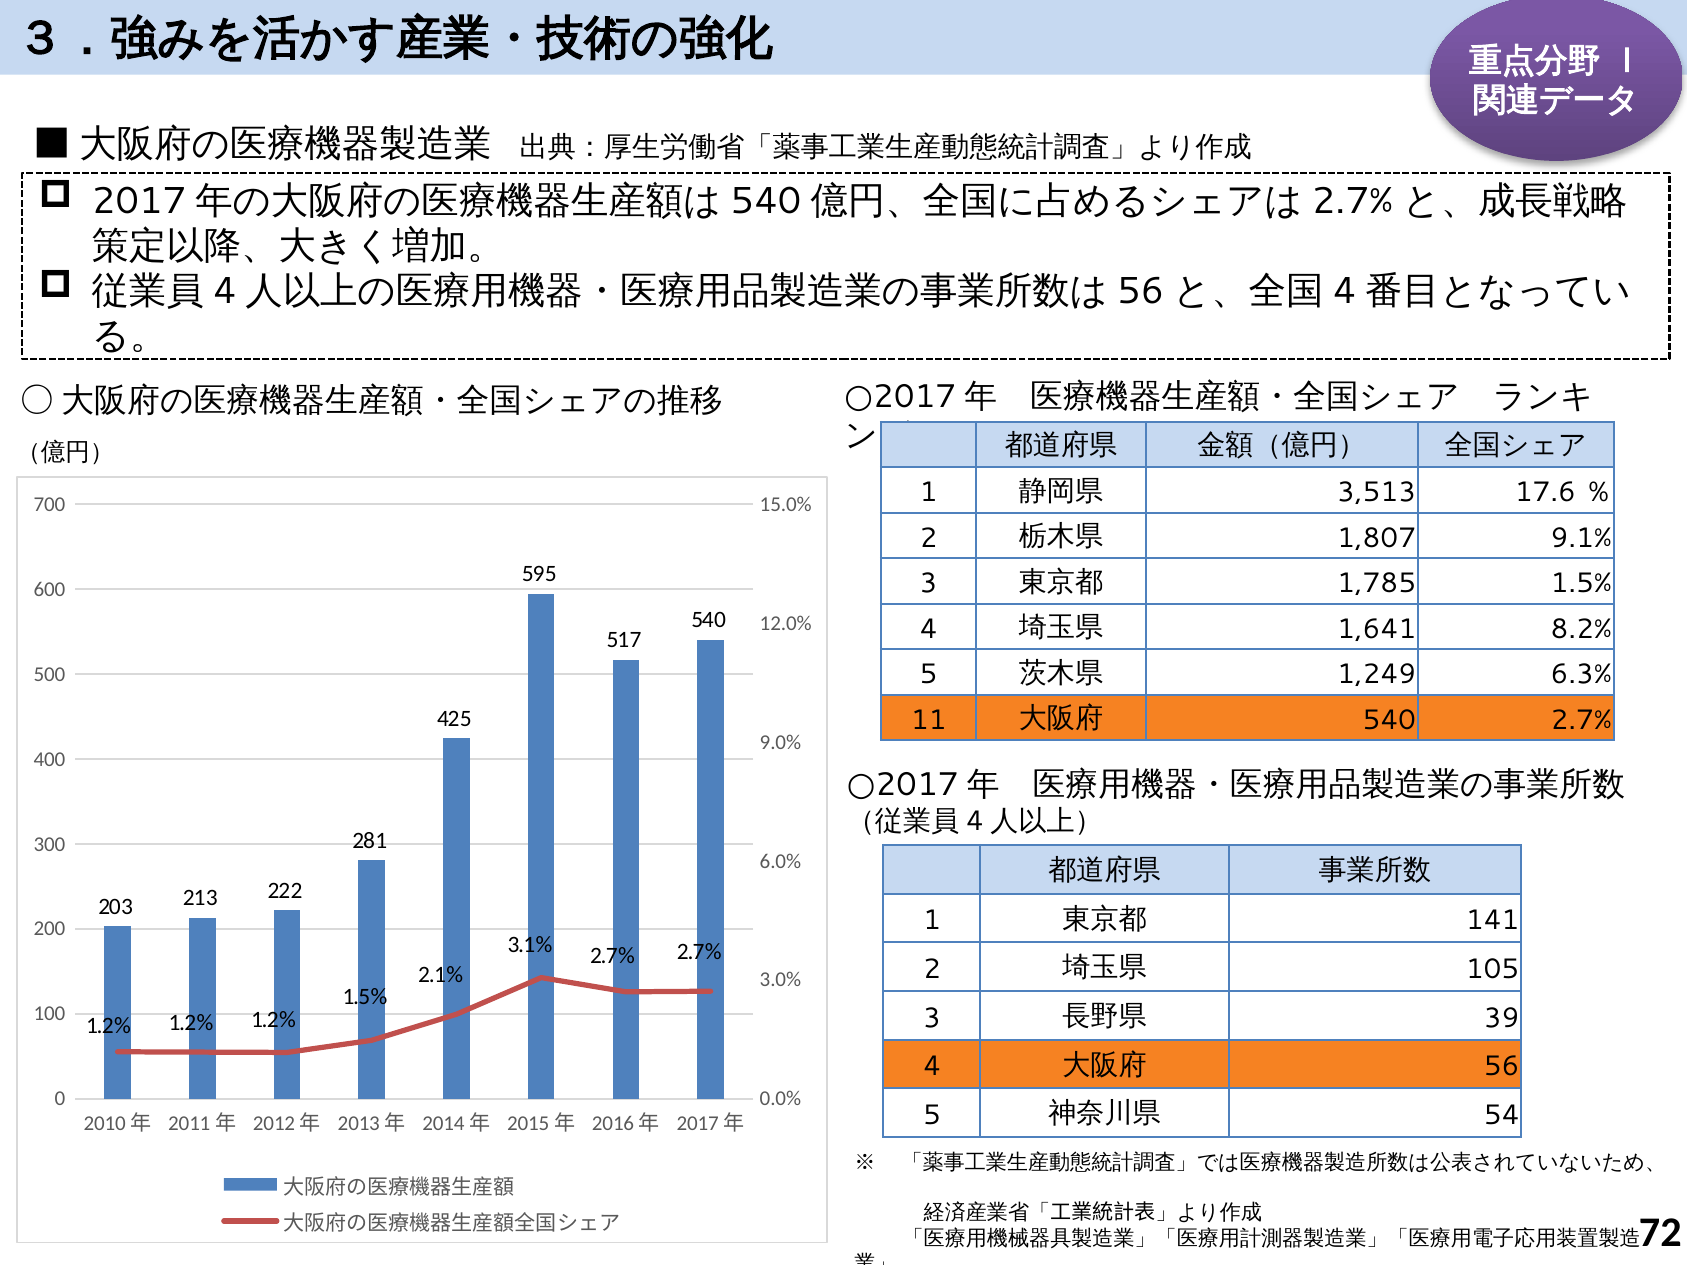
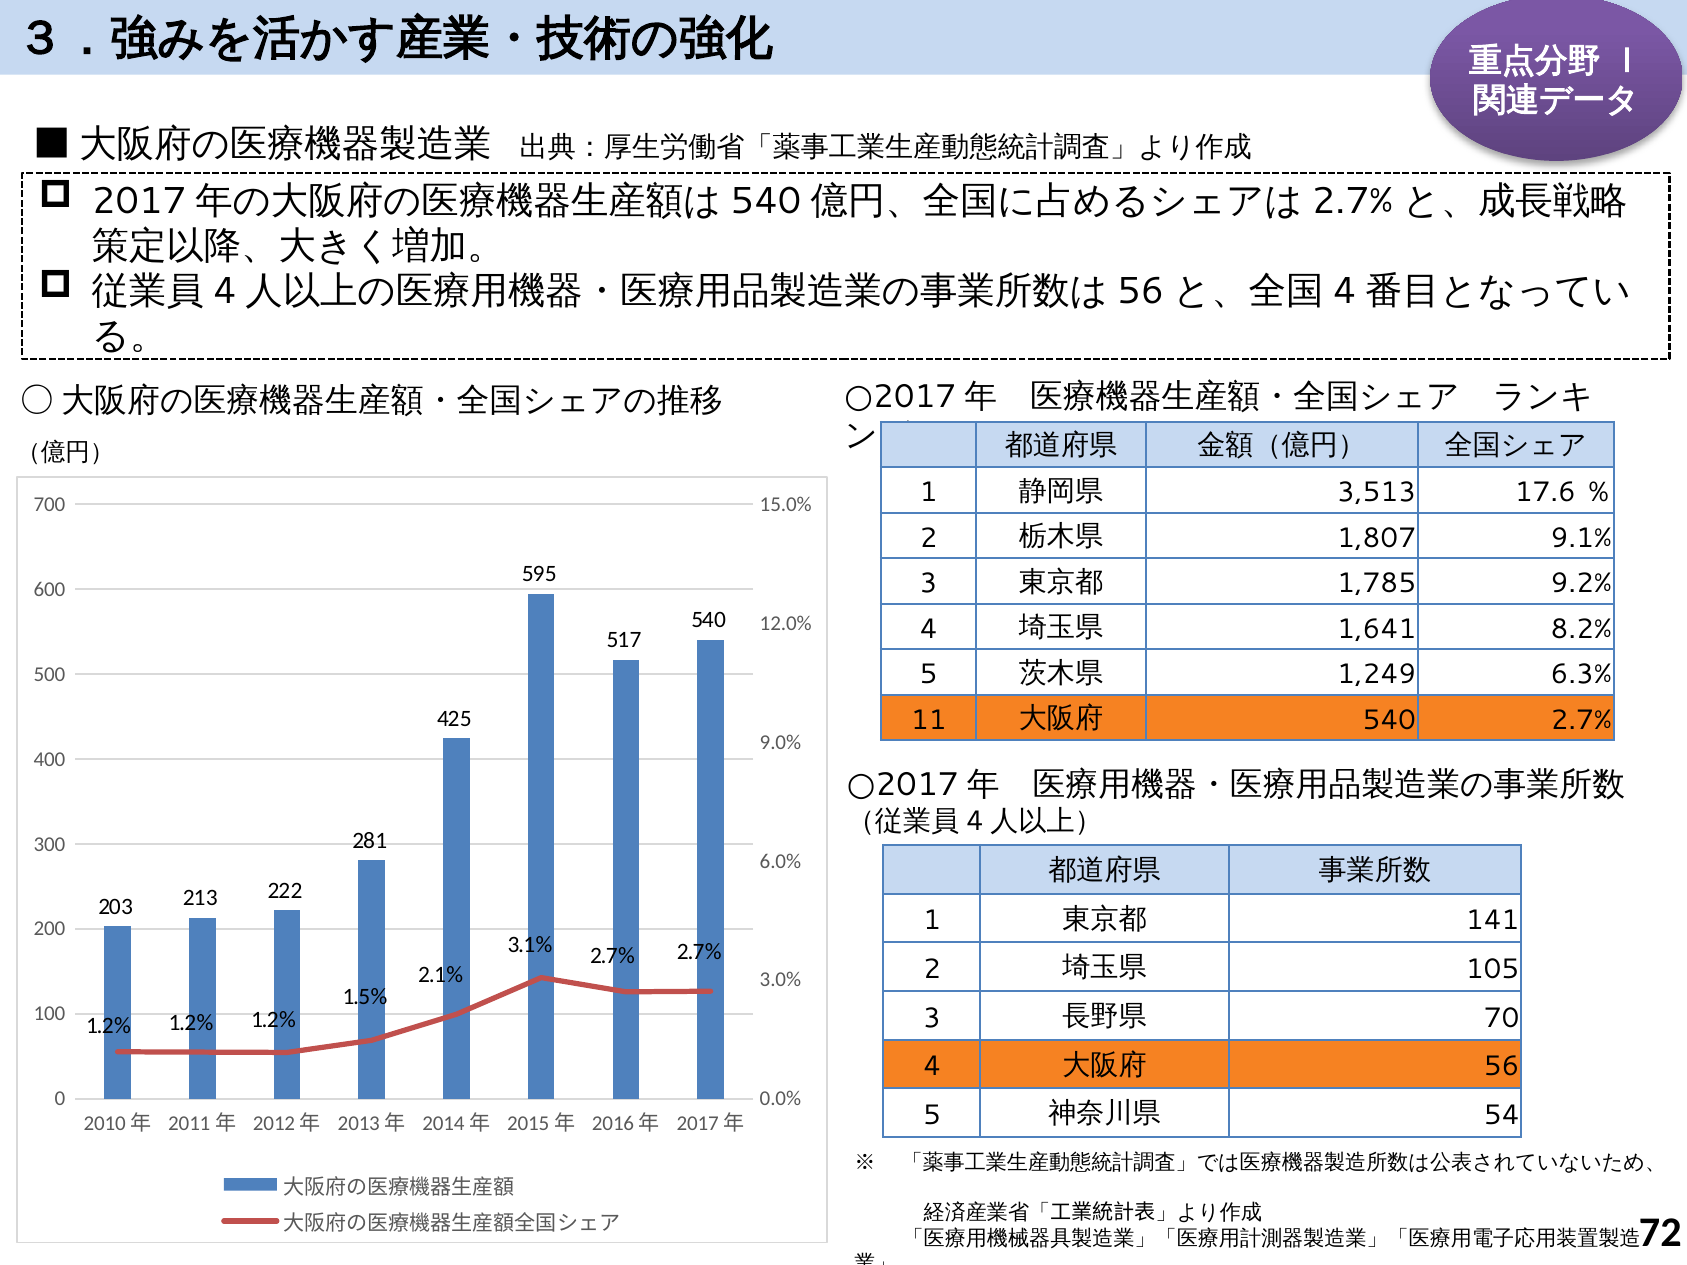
1,785 1.5%: 1.5% -> 9.2%
39: 39 -> 70
